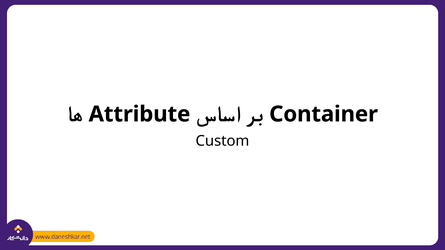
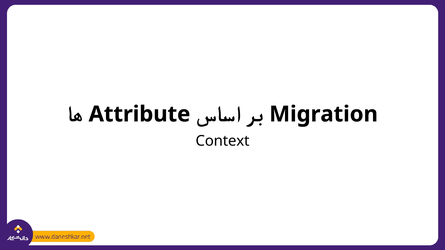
Container: Container -> Migration
Custom: Custom -> Context
